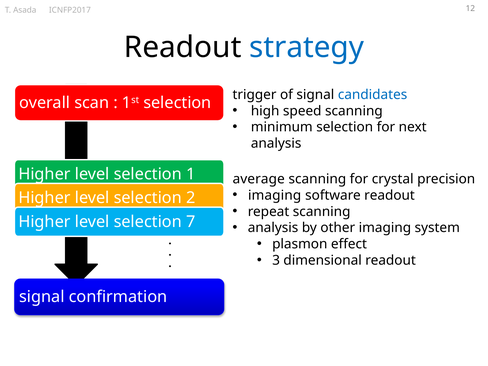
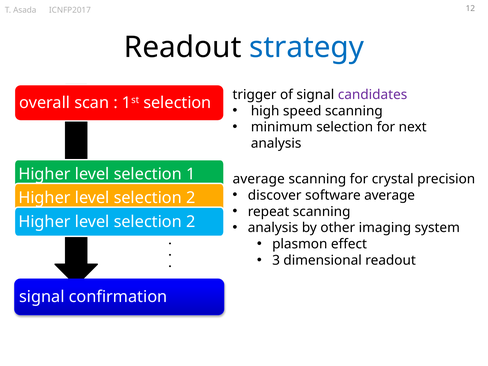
candidates colour: blue -> purple
imaging at (275, 195): imaging -> discover
software readout: readout -> average
7 at (191, 222): 7 -> 2
